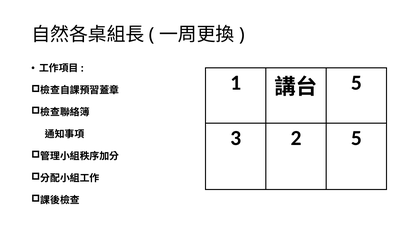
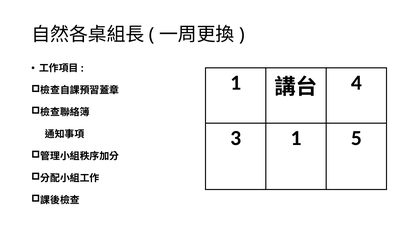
5 at (356, 83): 5 -> 4
3 2: 2 -> 1
